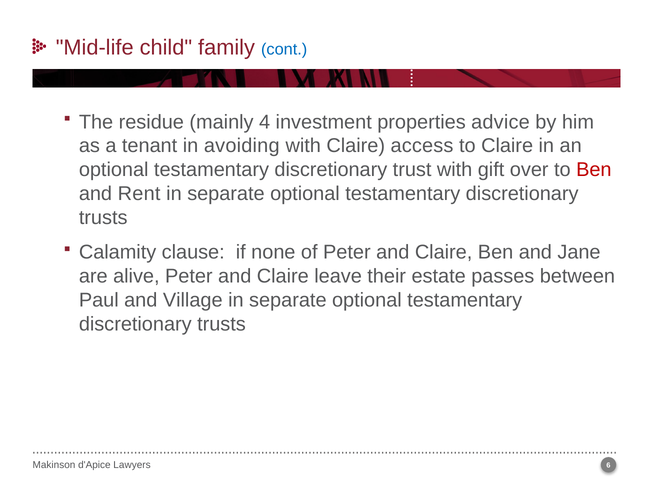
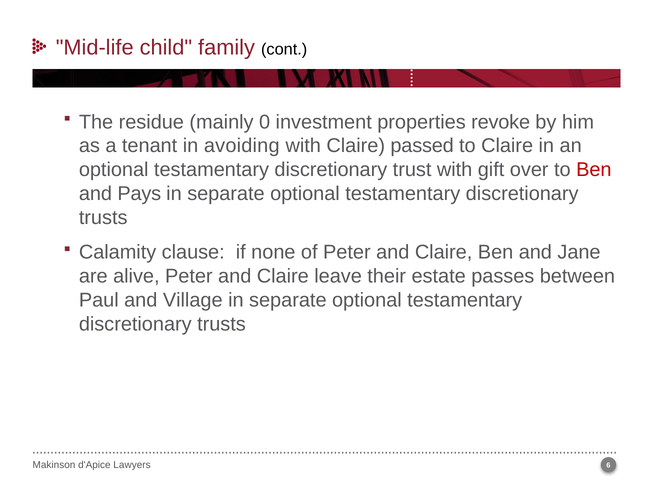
cont colour: blue -> black
4: 4 -> 0
advice: advice -> revoke
access: access -> passed
Rent: Rent -> Pays
